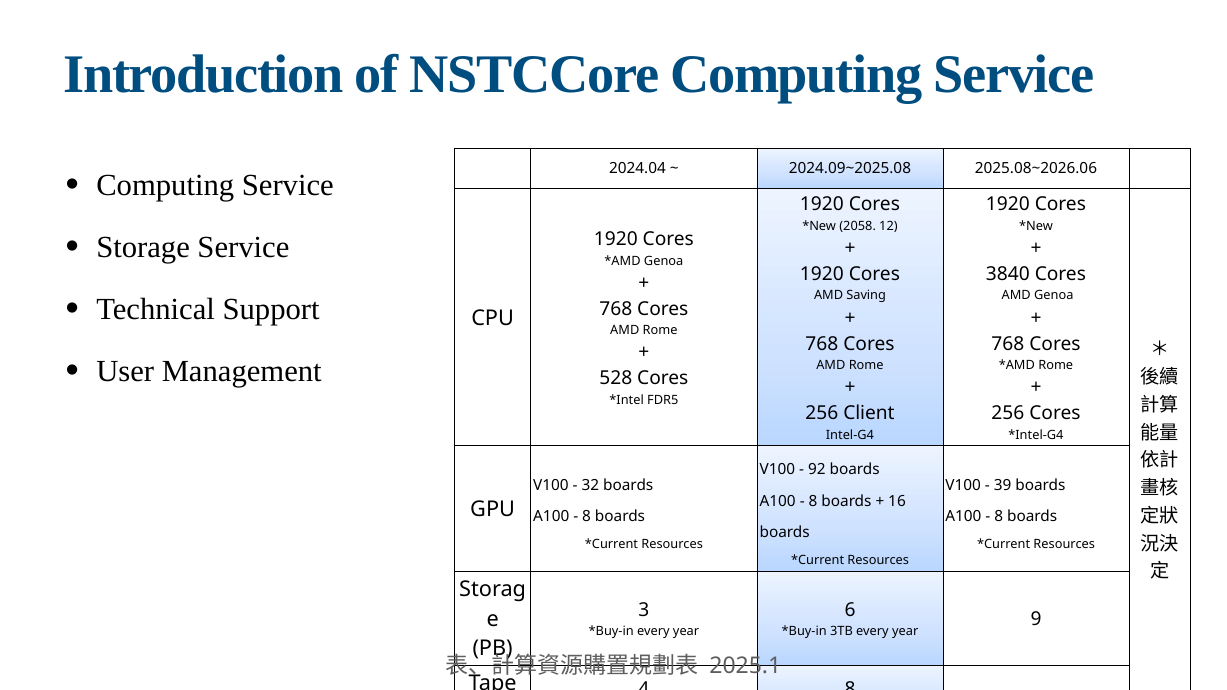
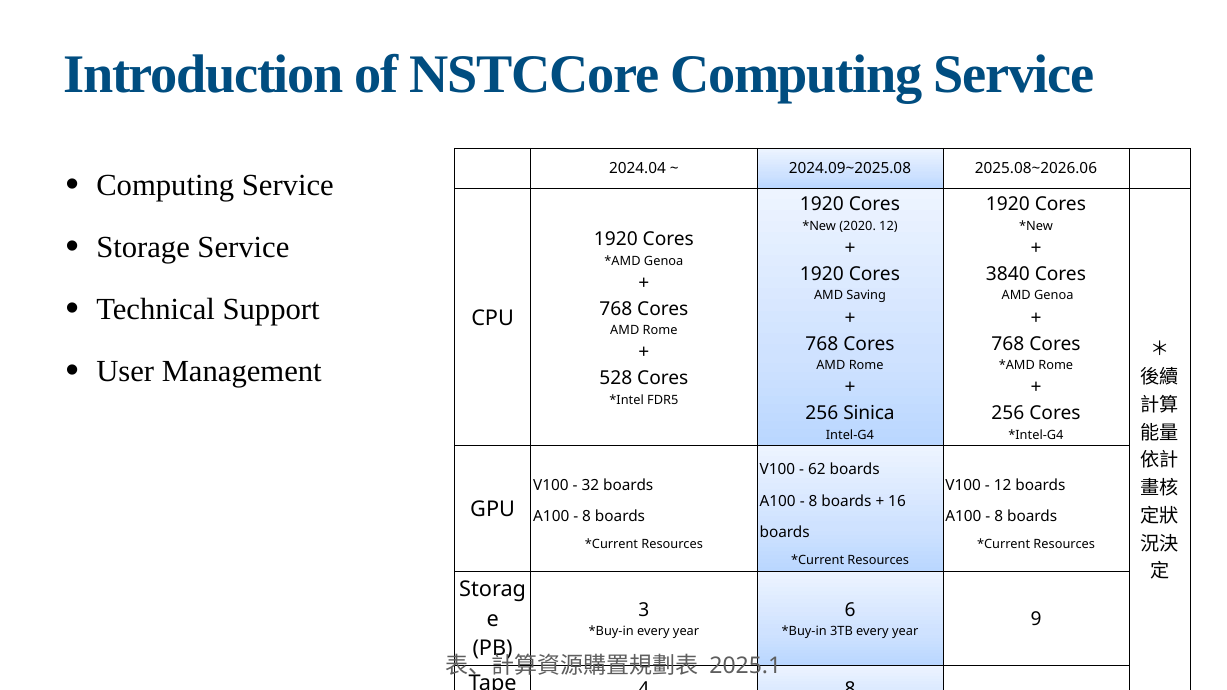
2058: 2058 -> 2020
Client: Client -> Sinica
92: 92 -> 62
39 at (1003, 486): 39 -> 12
